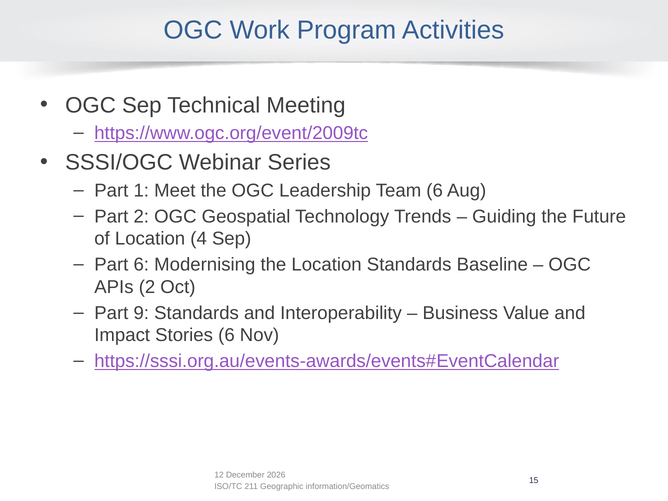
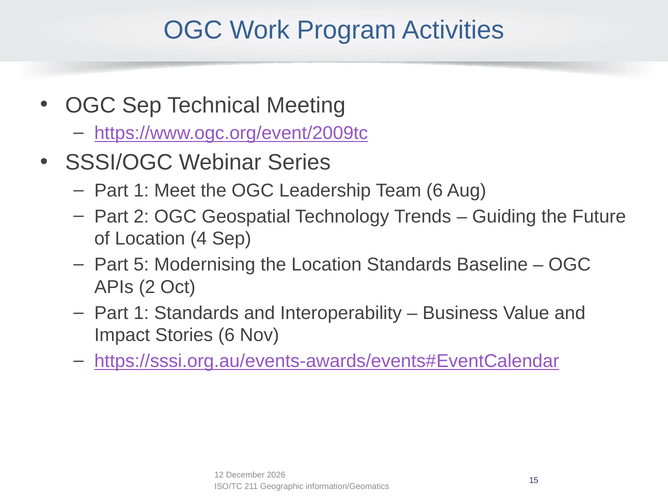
Part 6: 6 -> 5
9 at (141, 313): 9 -> 1
